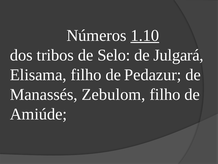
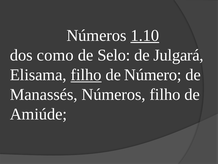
tribos: tribos -> como
filho at (86, 75) underline: none -> present
Pedazur: Pedazur -> Número
Manassés Zebulom: Zebulom -> Números
